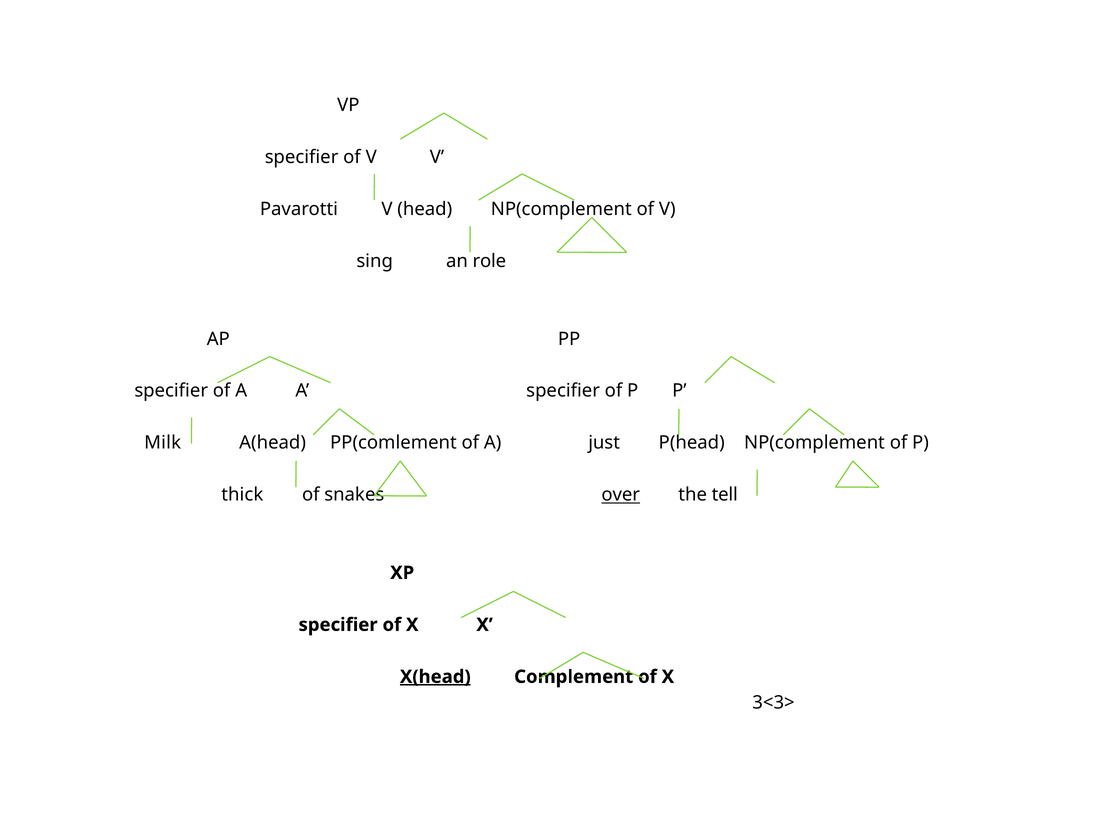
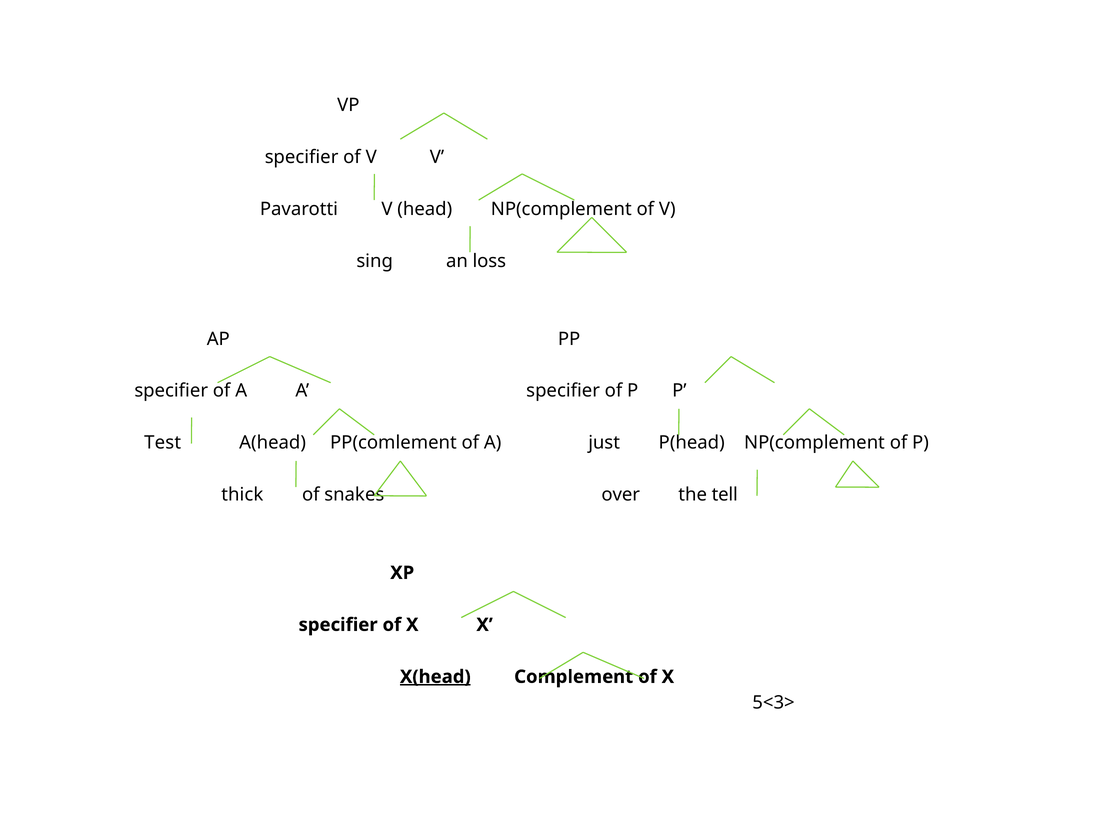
role: role -> loss
Milk: Milk -> Test
over underline: present -> none
3<3>: 3<3> -> 5<3>
